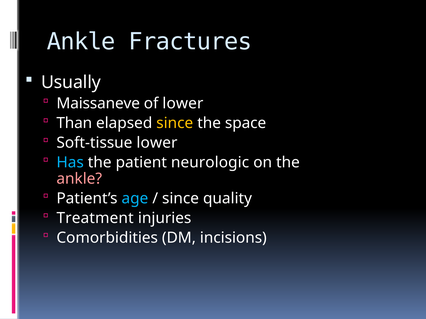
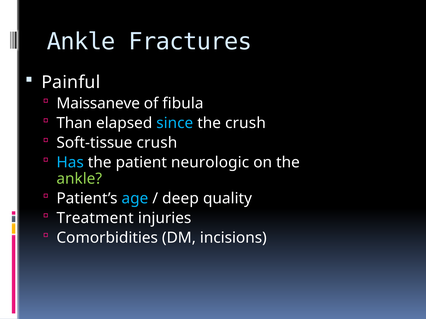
Usually: Usually -> Painful
of lower: lower -> fibula
since at (175, 123) colour: yellow -> light blue
the space: space -> crush
Soft-tissue lower: lower -> crush
ankle at (79, 179) colour: pink -> light green
since at (181, 199): since -> deep
